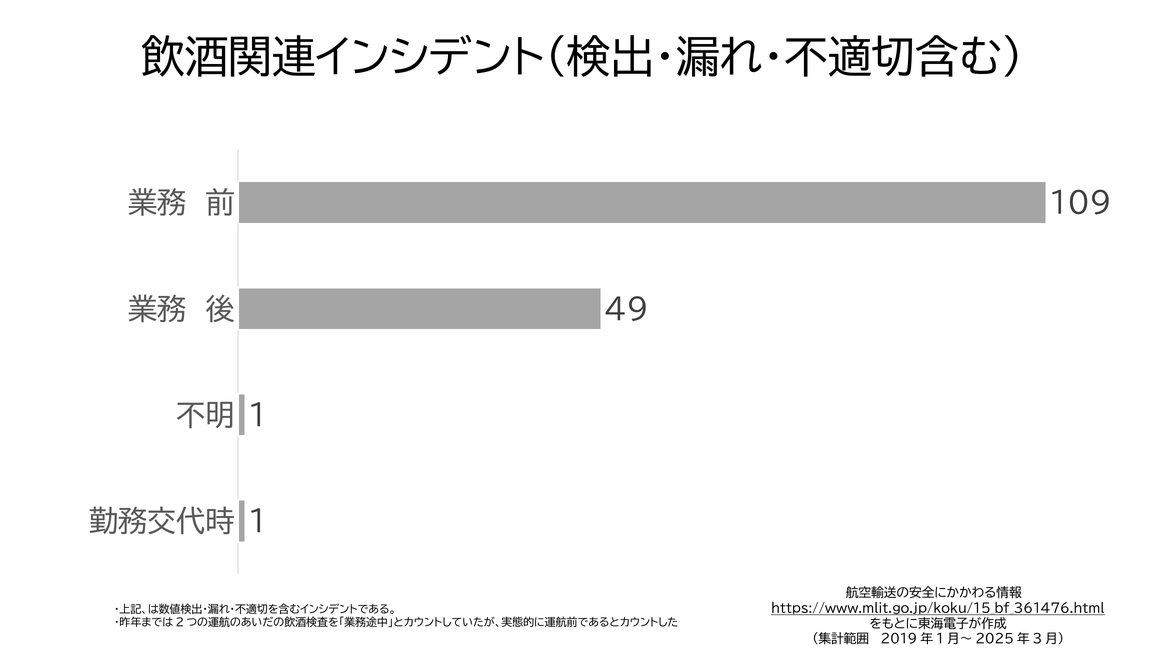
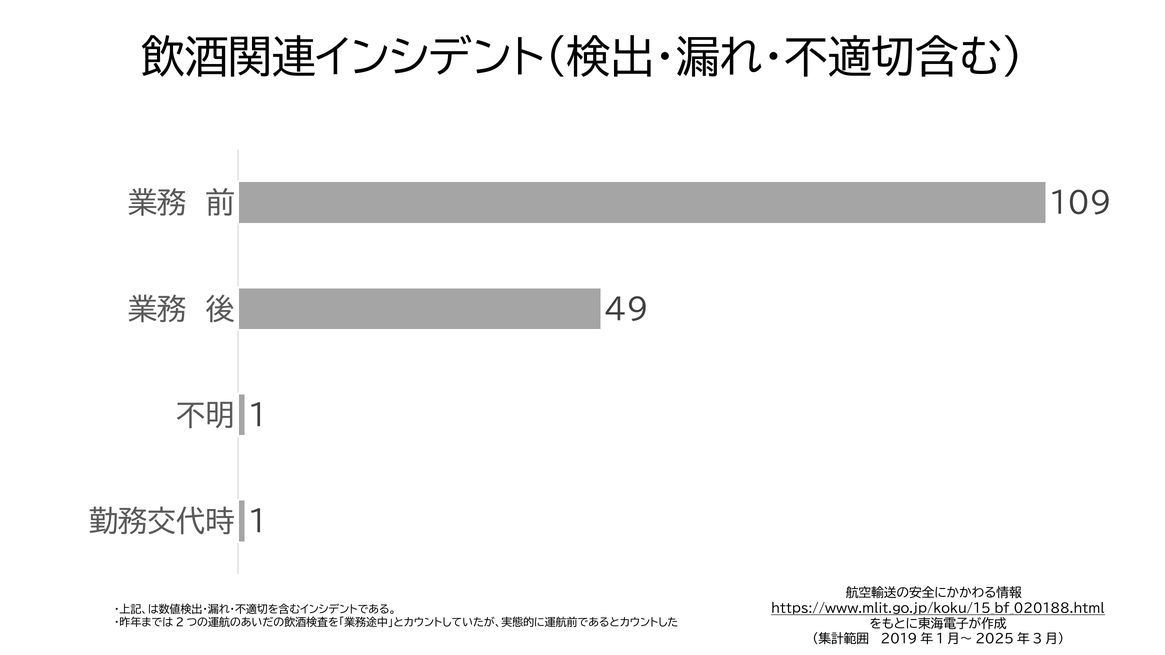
https://www.mlit.go.jp/koku/15_bf_361476.html: https://www.mlit.go.jp/koku/15_bf_361476.html -> https://www.mlit.go.jp/koku/15_bf_020188.html
